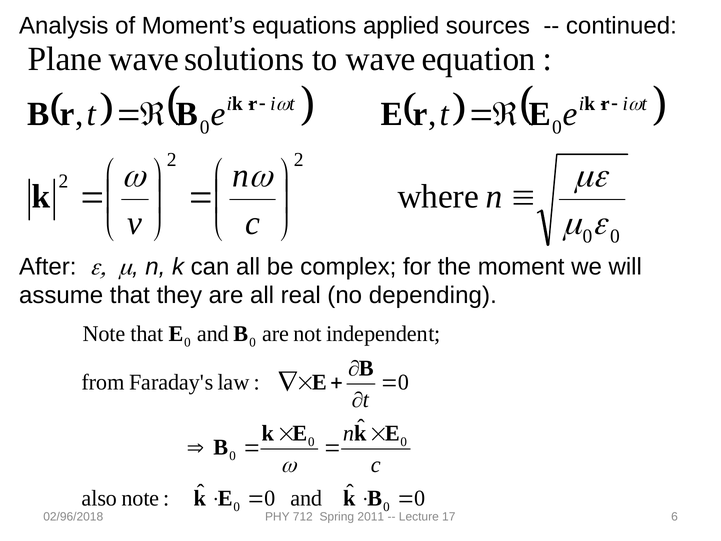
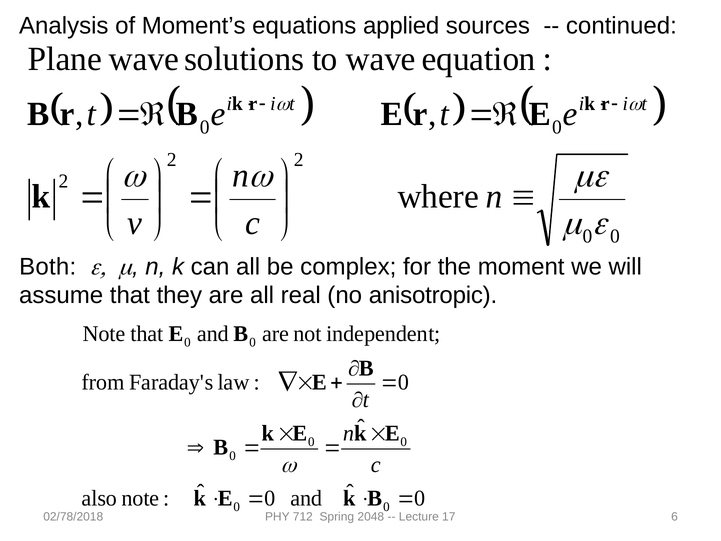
After: After -> Both
depending: depending -> anisotropic
02/96/2018: 02/96/2018 -> 02/78/2018
2011: 2011 -> 2048
